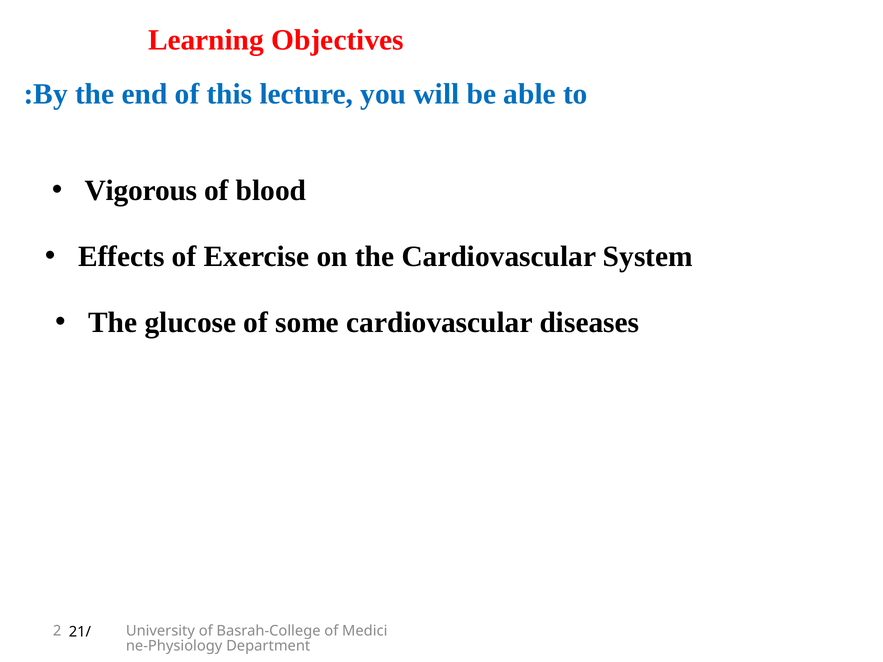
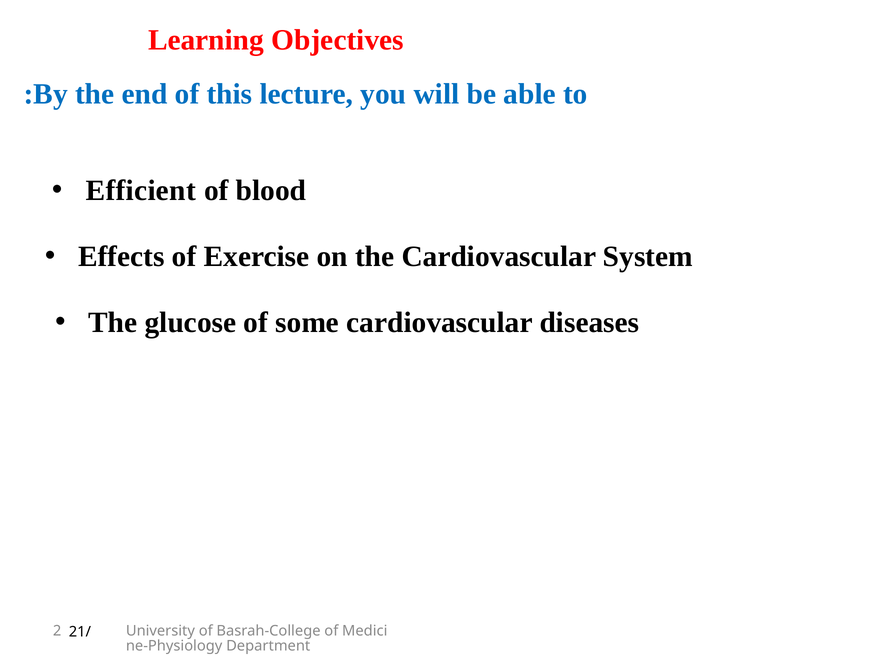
Vigorous: Vigorous -> Efficient
